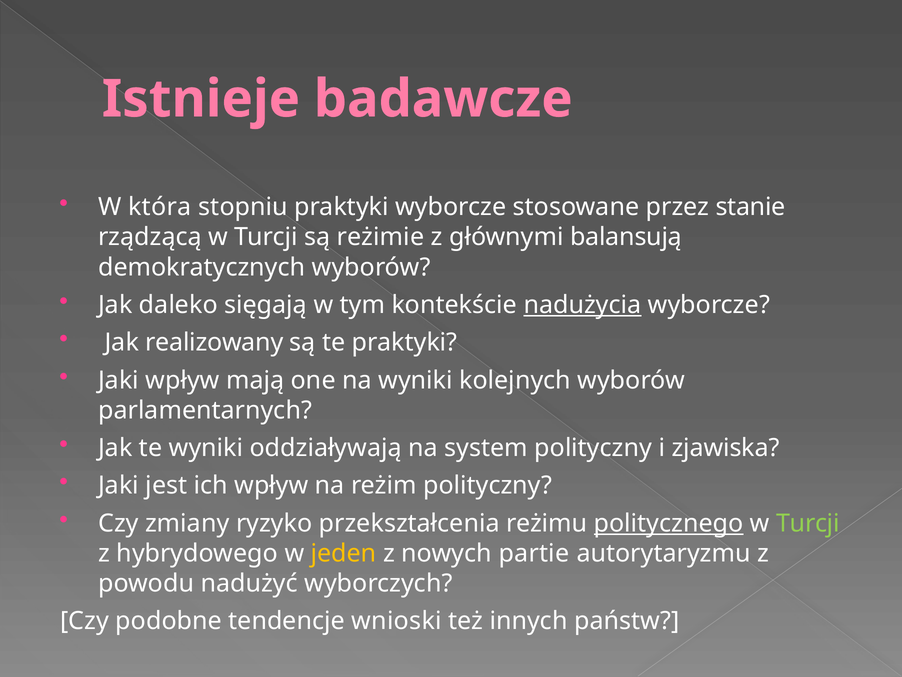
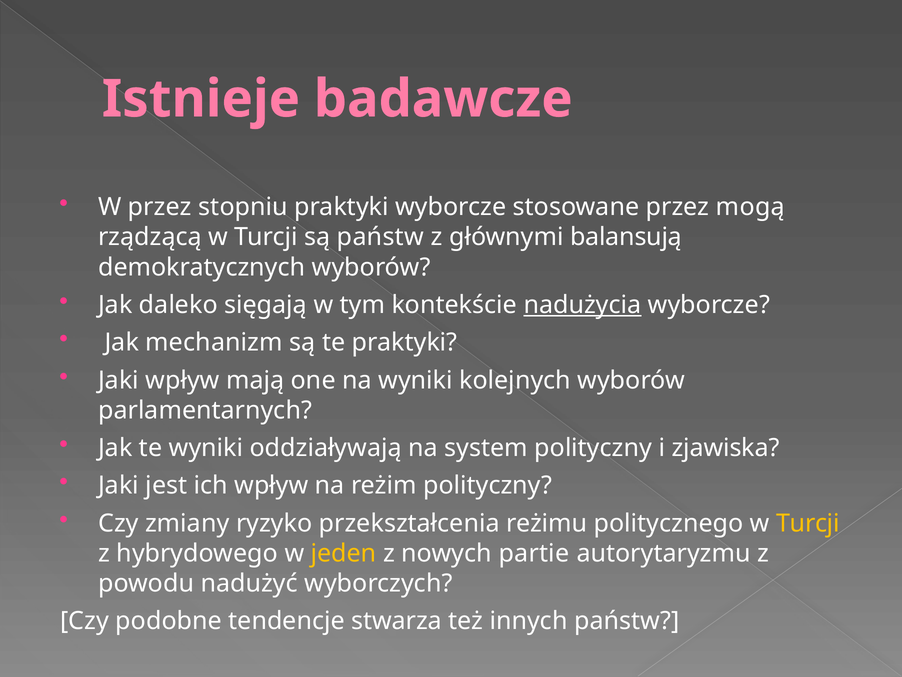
W która: która -> przez
stanie: stanie -> mogą
są reżimie: reżimie -> państw
realizowany: realizowany -> mechanizm
politycznego underline: present -> none
Turcji at (808, 523) colour: light green -> yellow
wnioski: wnioski -> stwarza
